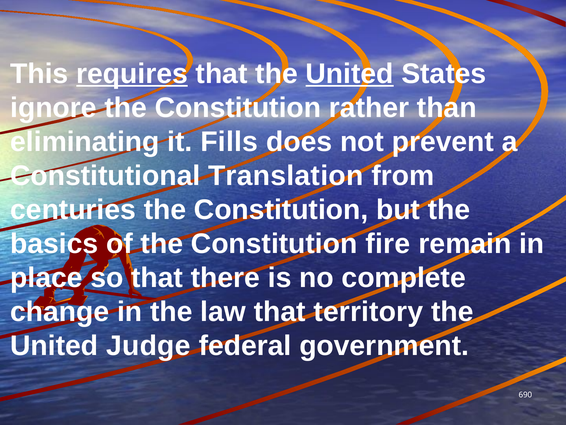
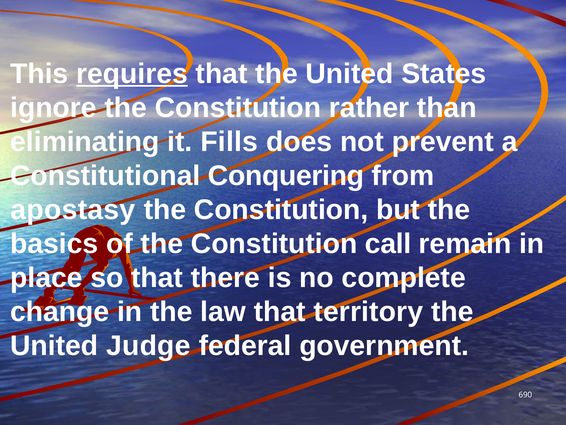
United at (350, 74) underline: present -> none
Translation: Translation -> Conquering
centuries: centuries -> apostasy
fire: fire -> call
